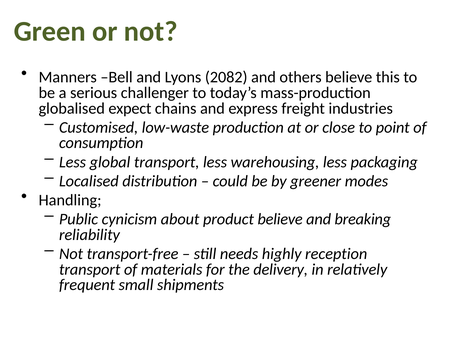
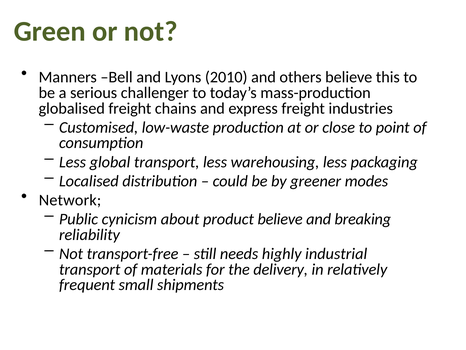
2082: 2082 -> 2010
globalised expect: expect -> freight
Handling: Handling -> Network
reception: reception -> industrial
